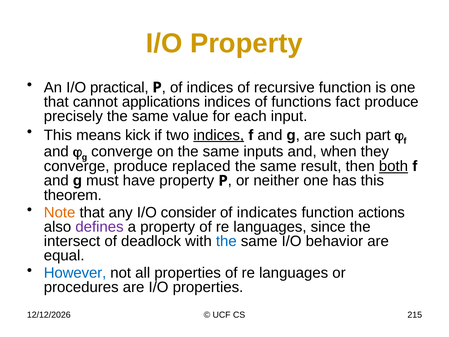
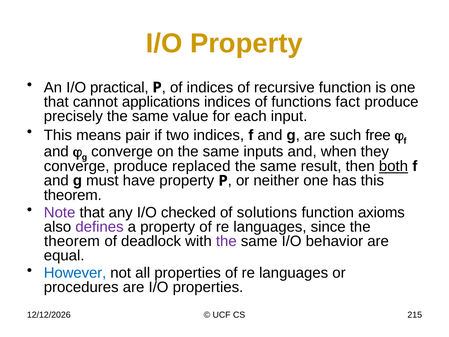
kick: kick -> pair
indices at (219, 135) underline: present -> none
part: part -> free
Note colour: orange -> purple
consider: consider -> checked
indicates: indicates -> solutions
actions: actions -> axioms
intersect at (72, 241): intersect -> theorem
the at (226, 241) colour: blue -> purple
